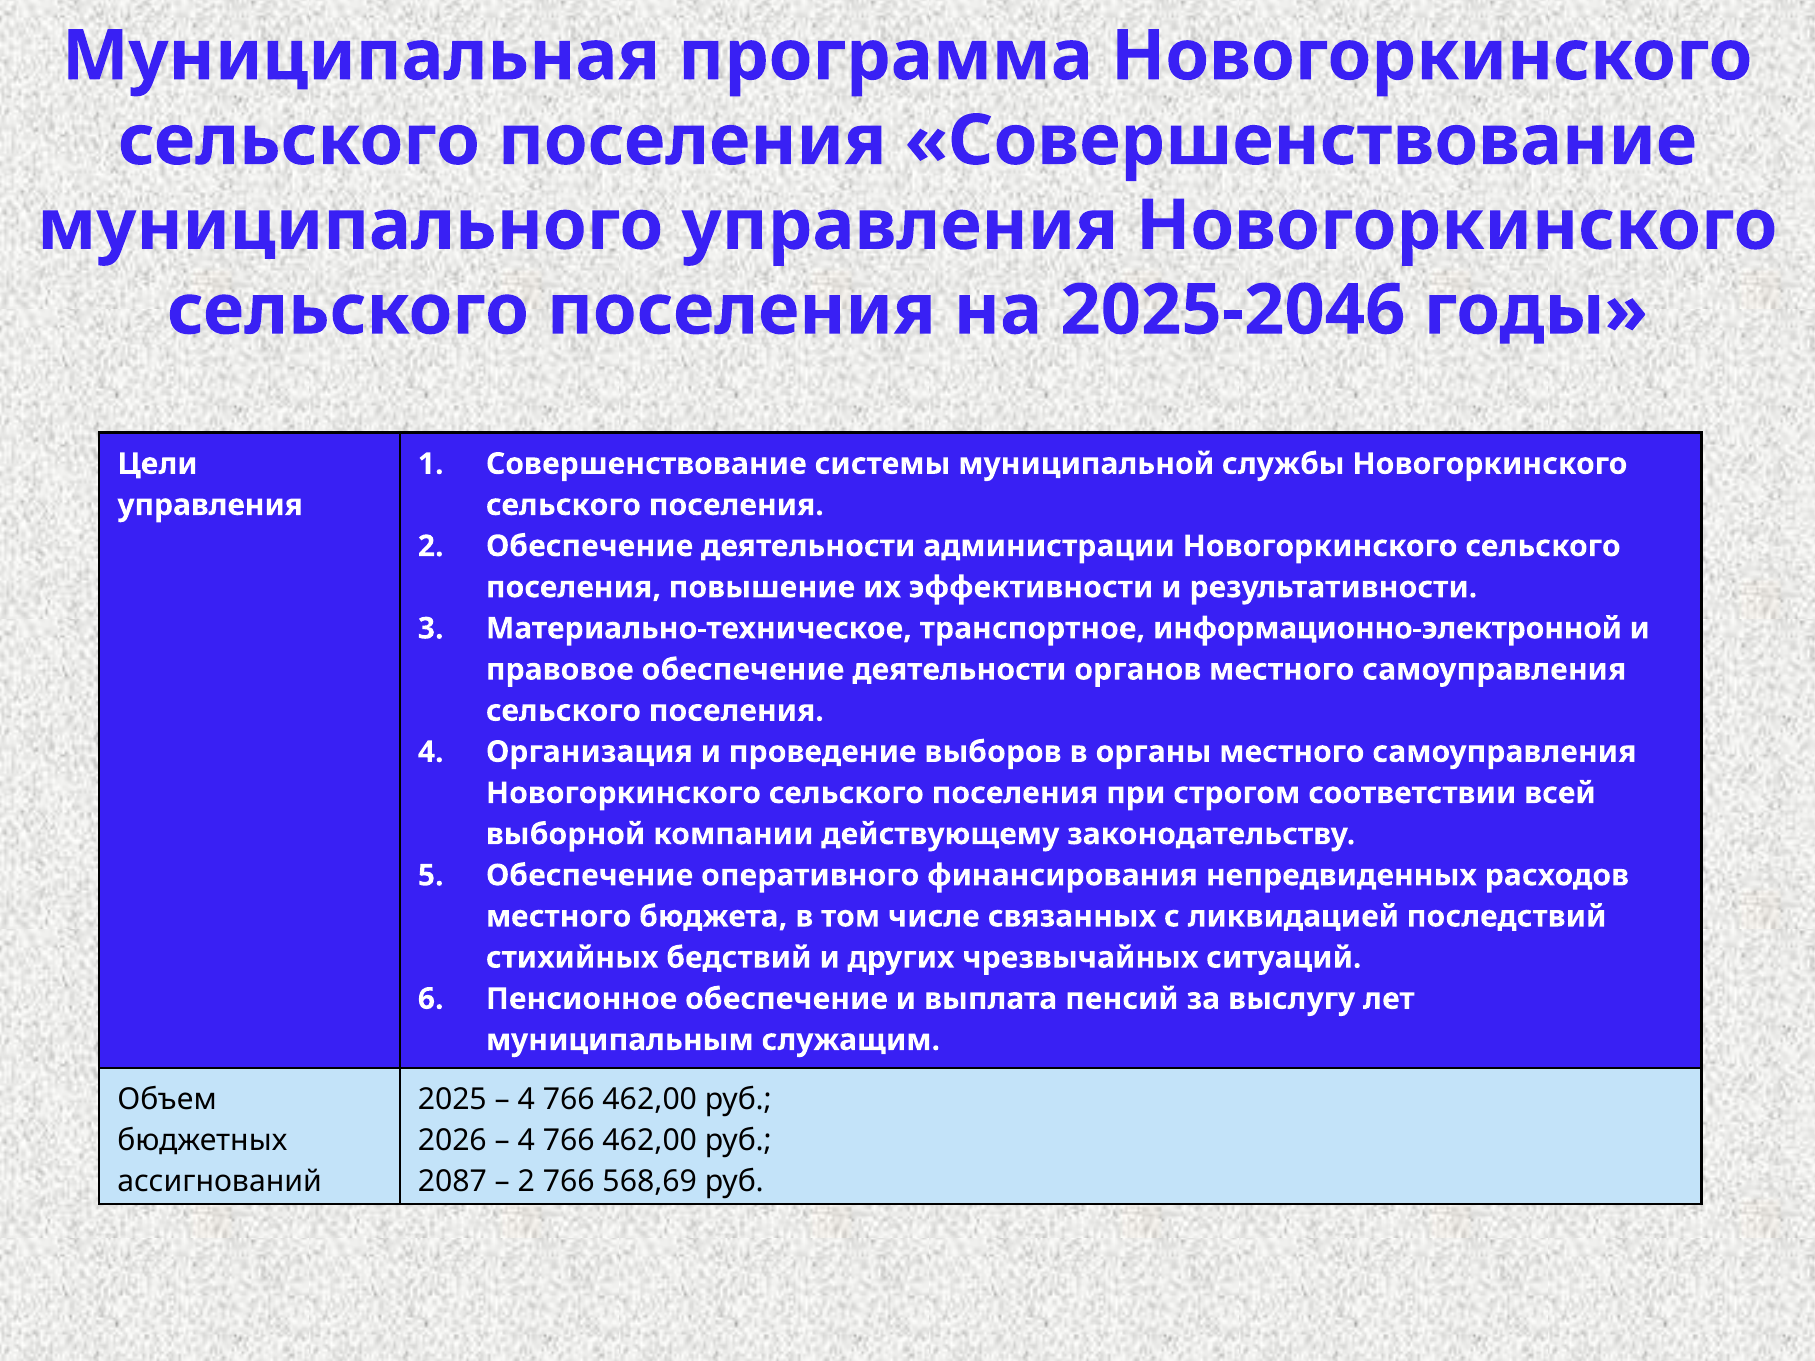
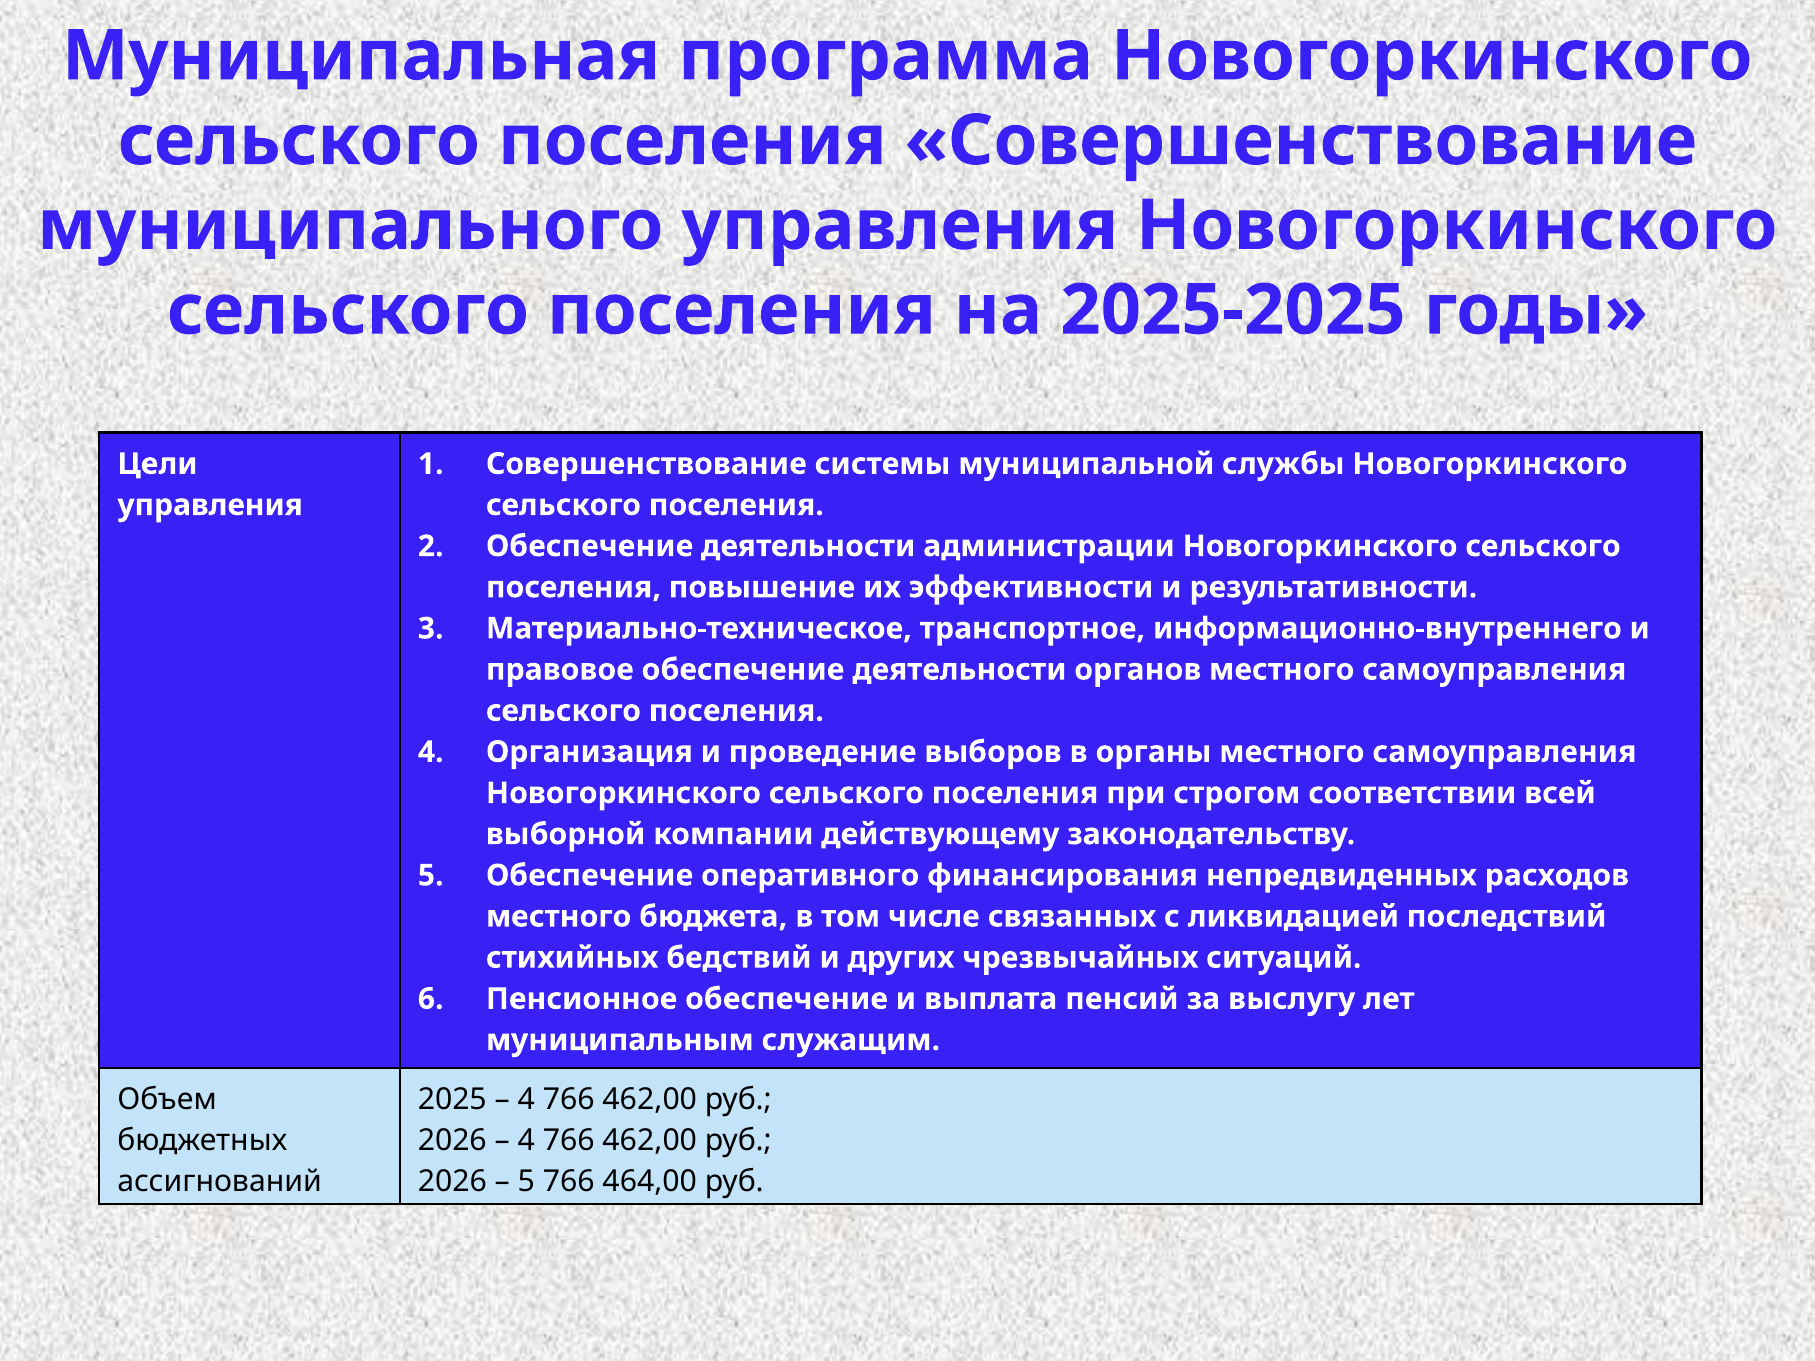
2025-2046: 2025-2046 -> 2025-2025
информационно-электронной: информационно-электронной -> информационно-внутреннего
2087 at (452, 1182): 2087 -> 2026
2 at (526, 1182): 2 -> 5
568,69: 568,69 -> 464,00
